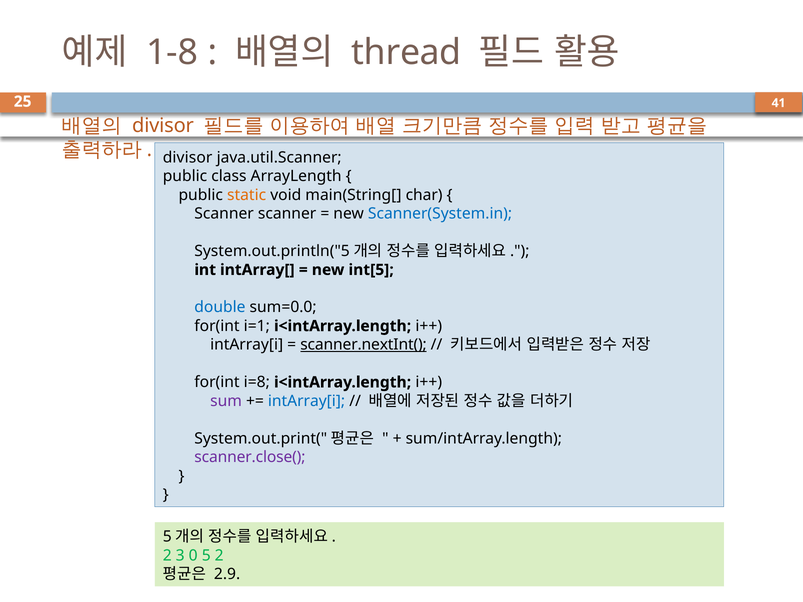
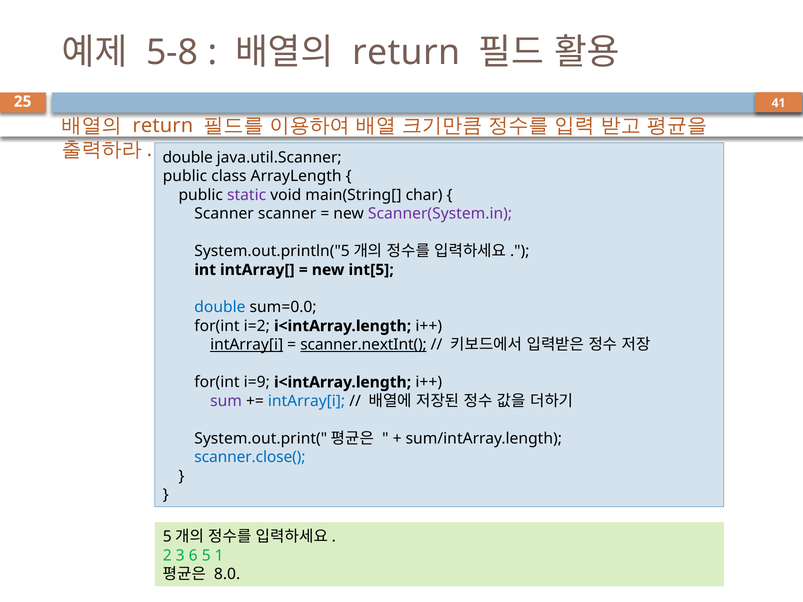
1-8: 1-8 -> 5-8
thread at (406, 52): thread -> return
divisor at (163, 126): divisor -> return
divisor at (188, 157): divisor -> double
static colour: orange -> purple
Scanner(System.in colour: blue -> purple
i=1: i=1 -> i=2
intArray[i at (247, 345) underline: none -> present
i=8: i=8 -> i=9
scanner.close( colour: purple -> blue
0: 0 -> 6
5 2: 2 -> 1
2.9: 2.9 -> 8.0
